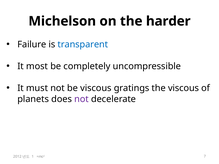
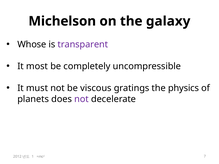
harder: harder -> galaxy
Failure: Failure -> Whose
transparent colour: blue -> purple
the viscous: viscous -> physics
